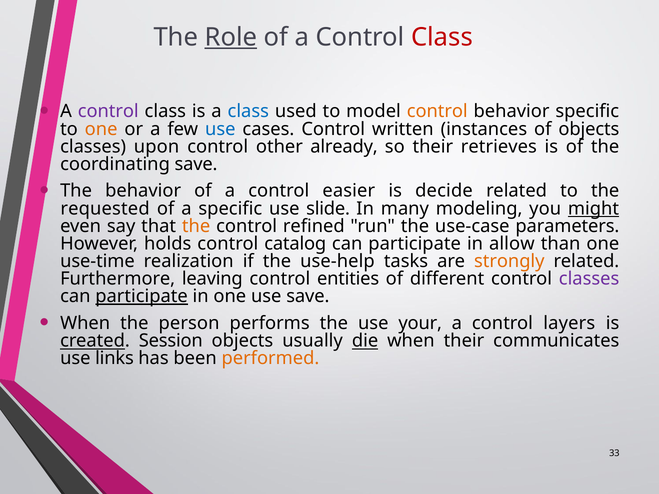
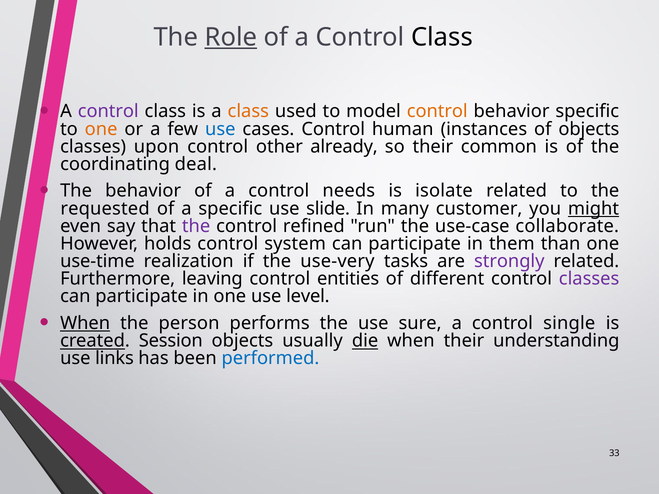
Class at (442, 37) colour: red -> black
class at (248, 111) colour: blue -> orange
written: written -> human
retrieves: retrieves -> common
coordinating save: save -> deal
easier: easier -> needs
decide: decide -> isolate
modeling: modeling -> customer
the at (196, 226) colour: orange -> purple
parameters: parameters -> collaborate
catalog: catalog -> system
allow: allow -> them
use-help: use-help -> use-very
strongly colour: orange -> purple
participate at (142, 297) underline: present -> none
use save: save -> level
When at (85, 323) underline: none -> present
your: your -> sure
layers: layers -> single
communicates: communicates -> understanding
performed colour: orange -> blue
